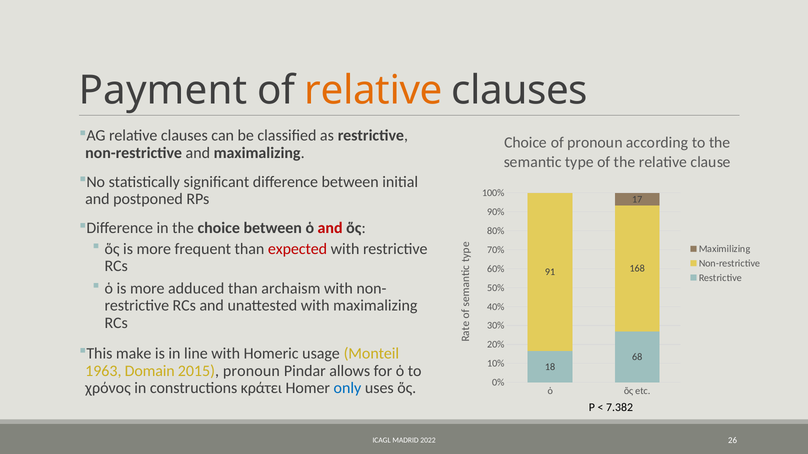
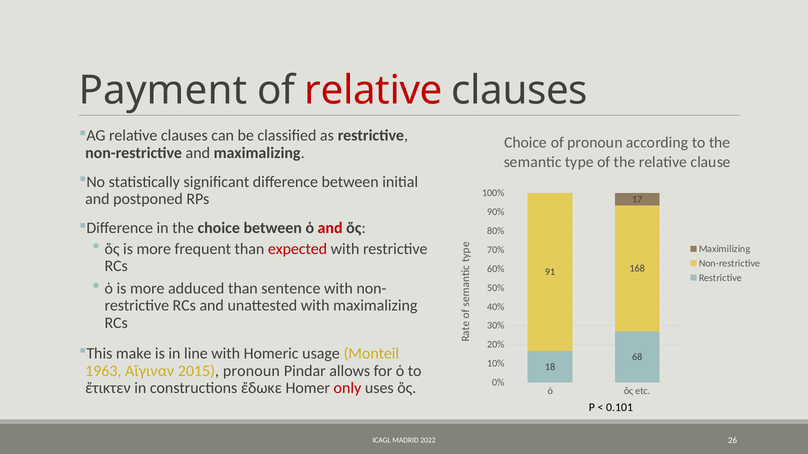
relative at (373, 91) colour: orange -> red
archaism: archaism -> sentence
Domain: Domain -> Αἴγιναν
χρόνος: χρόνος -> ἔτικτεν
κράτει: κράτει -> ἔδωκε
only colour: blue -> red
7.382: 7.382 -> 0.101
